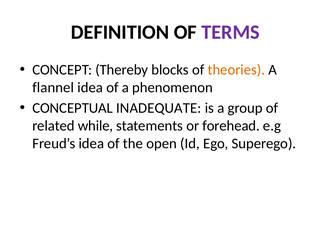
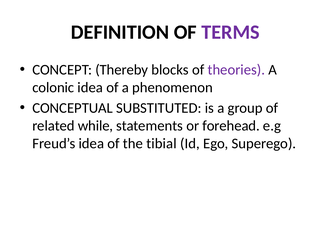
theories colour: orange -> purple
flannel: flannel -> colonic
INADEQUATE: INADEQUATE -> SUBSTITUTED
open: open -> tibial
